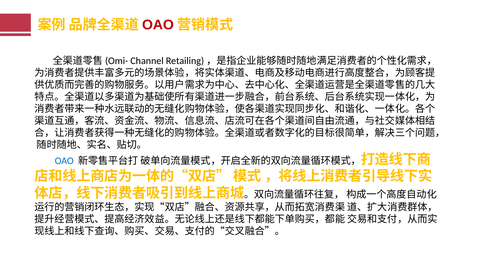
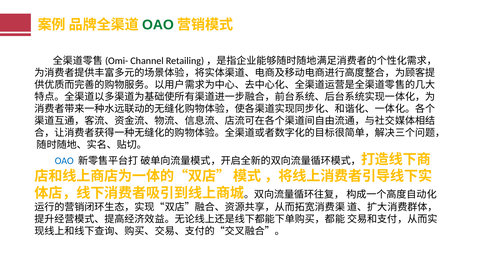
OAO at (158, 25) colour: red -> green
